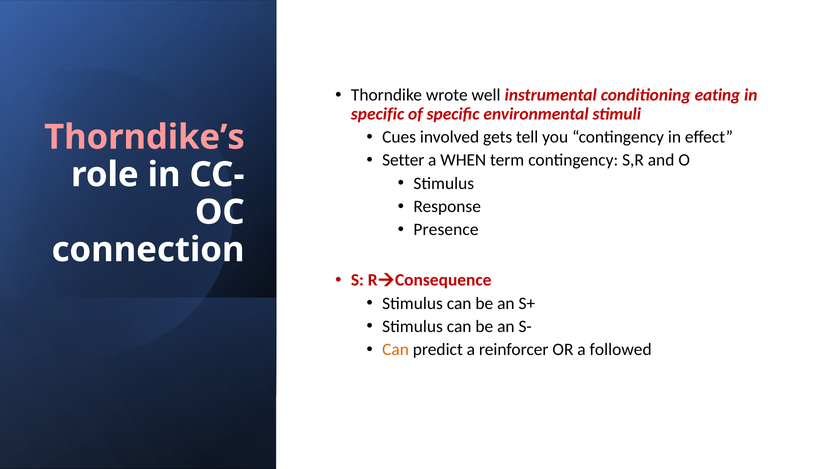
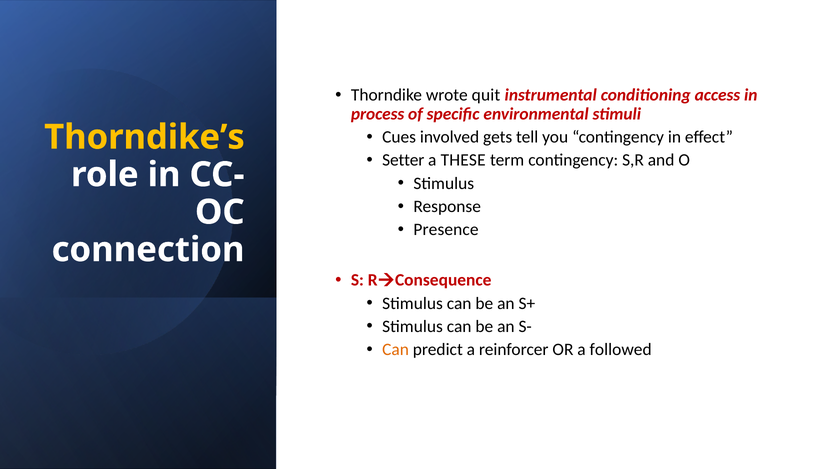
well: well -> quit
eating: eating -> access
specific at (378, 114): specific -> process
Thorndike’s colour: pink -> yellow
WHEN: WHEN -> THESE
